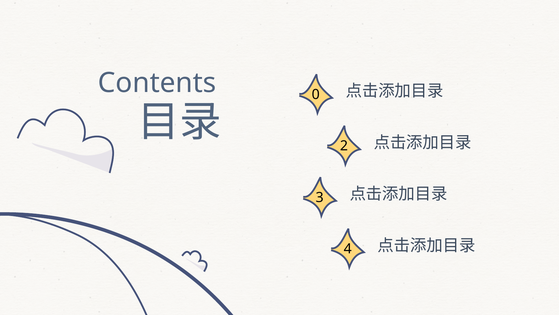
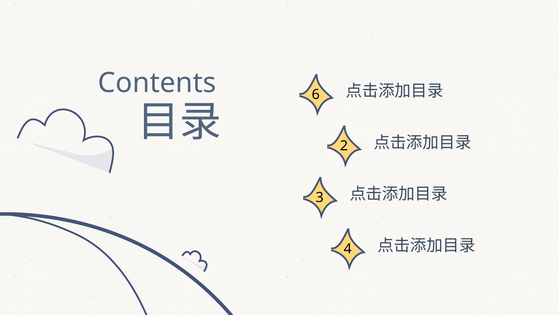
0: 0 -> 6
